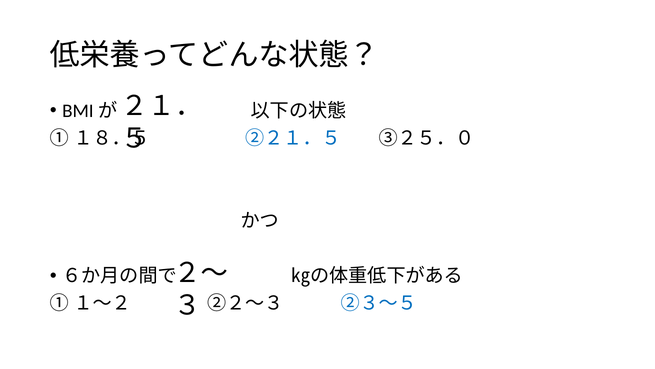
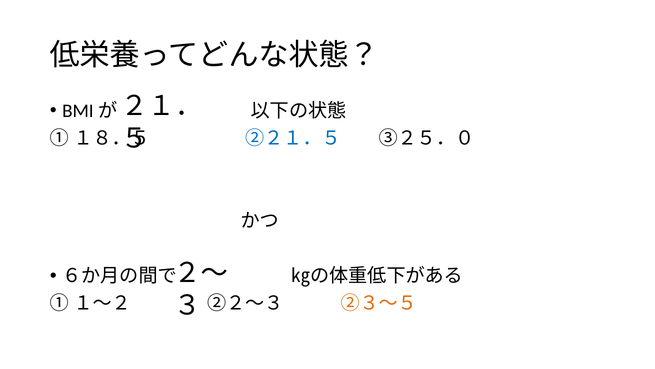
②３～５ colour: blue -> orange
